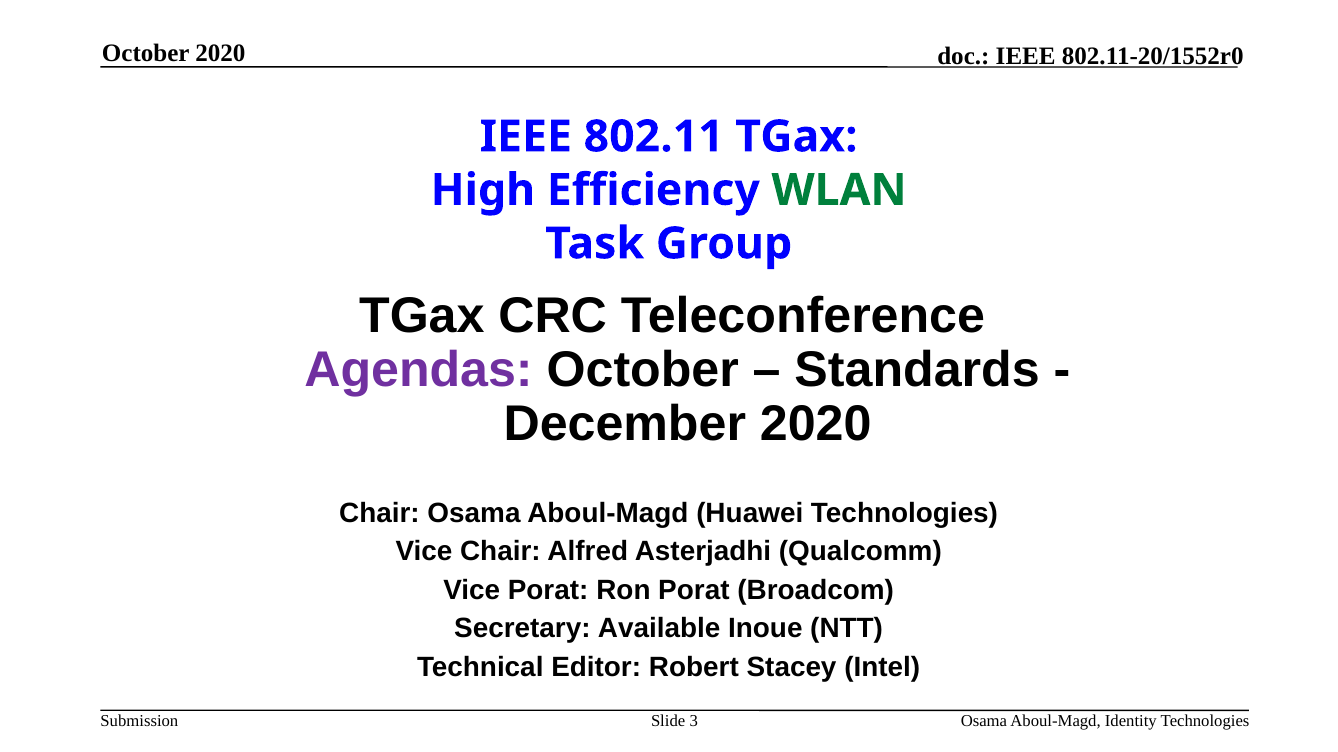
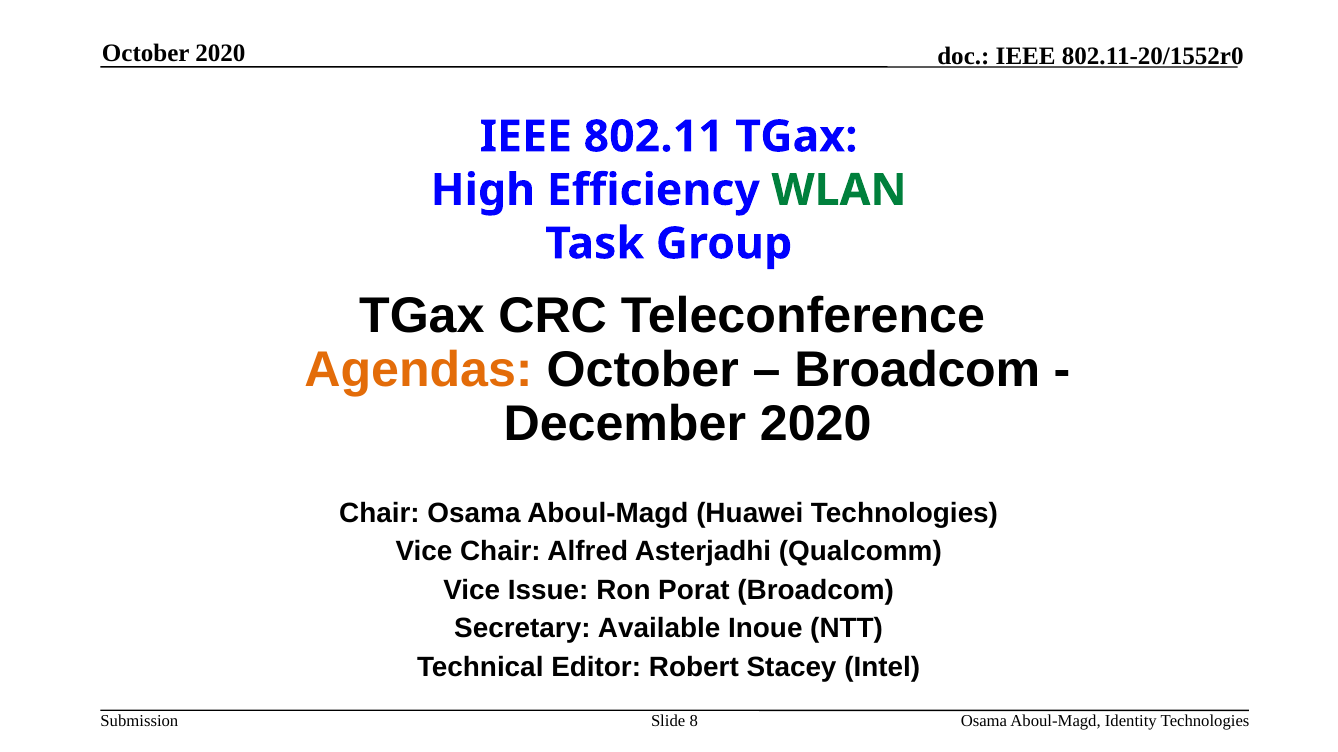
Agendas colour: purple -> orange
Standards at (917, 370): Standards -> Broadcom
Vice Porat: Porat -> Issue
3: 3 -> 8
